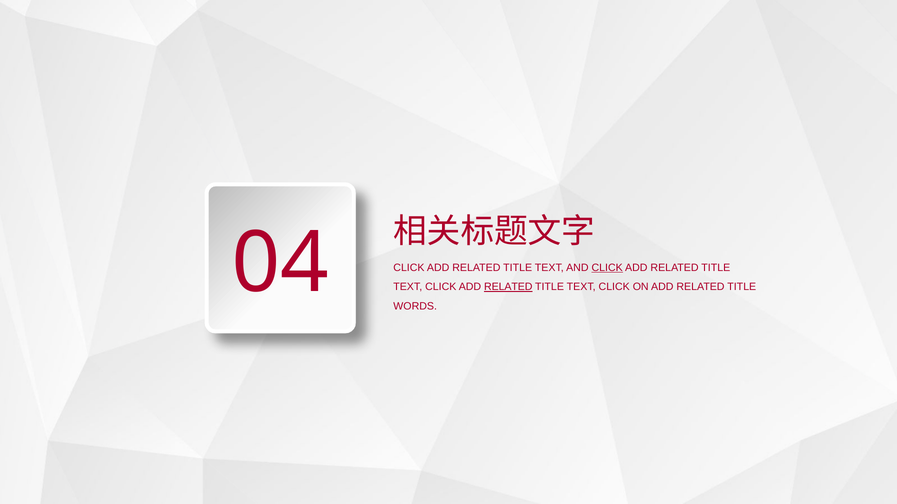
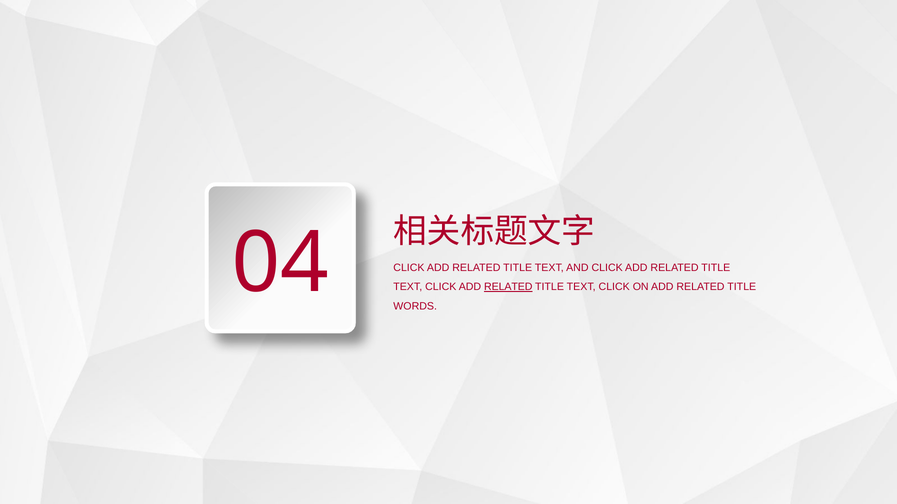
CLICK at (607, 268) underline: present -> none
